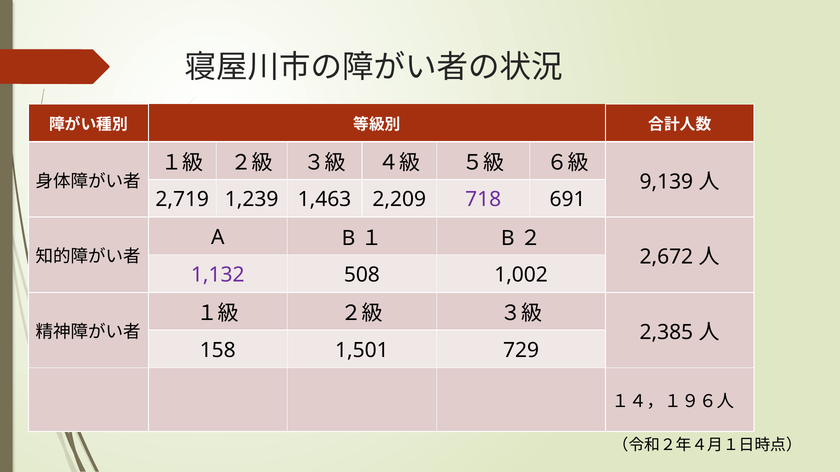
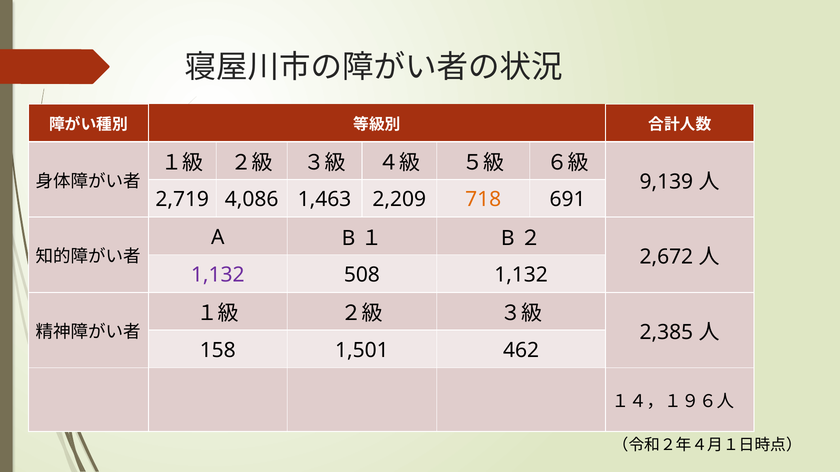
1,239: 1,239 -> 4,086
718 colour: purple -> orange
508 1,002: 1,002 -> 1,132
729: 729 -> 462
